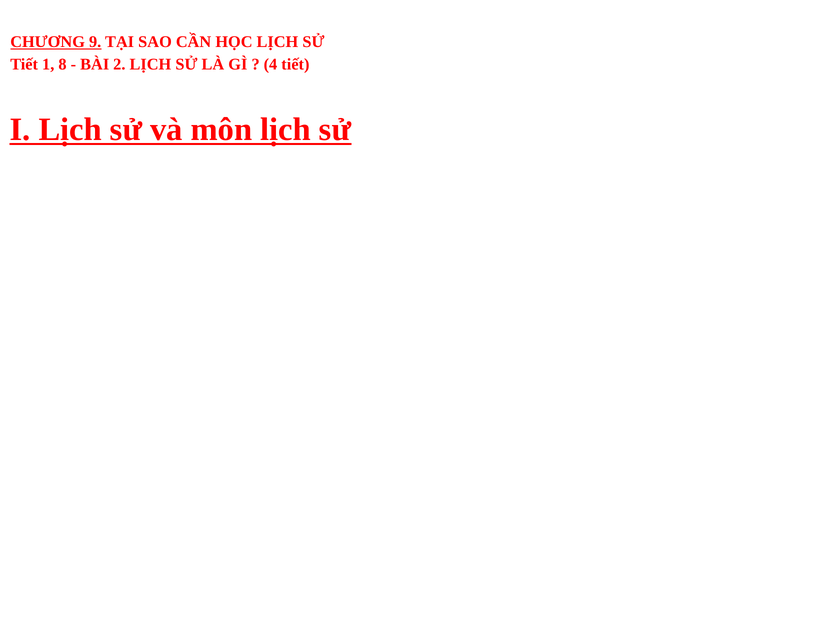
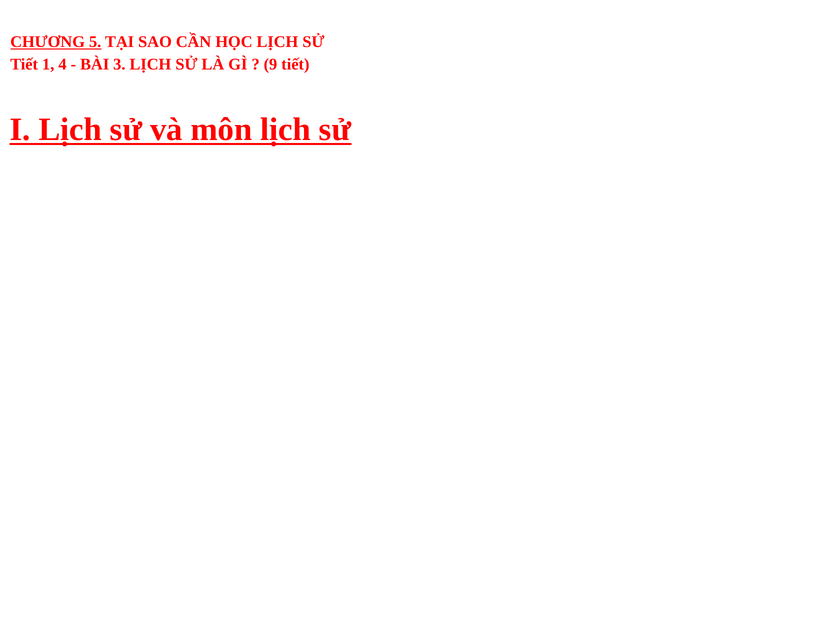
9: 9 -> 5
8: 8 -> 4
2: 2 -> 3
4: 4 -> 9
